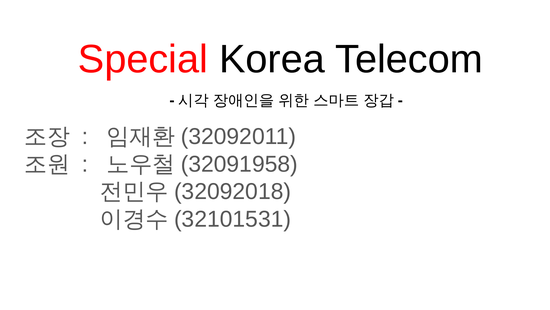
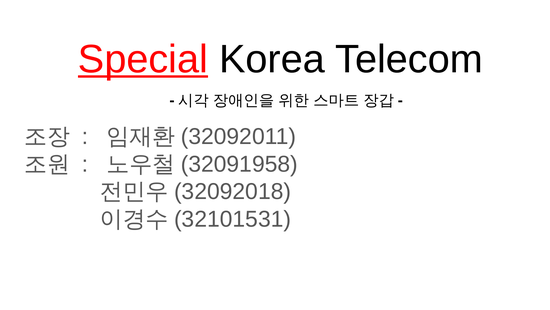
Special underline: none -> present
